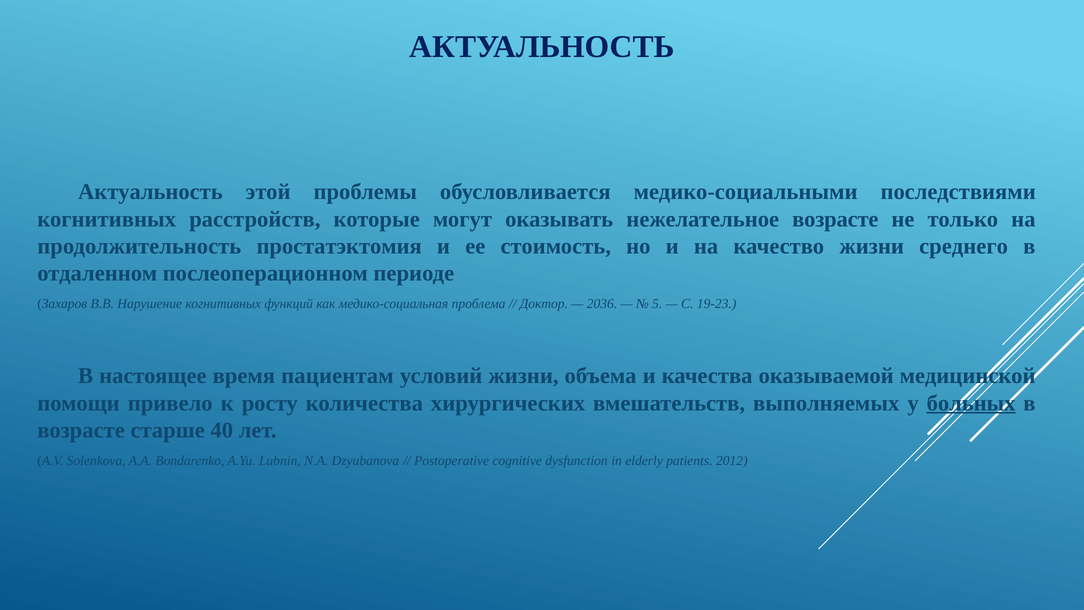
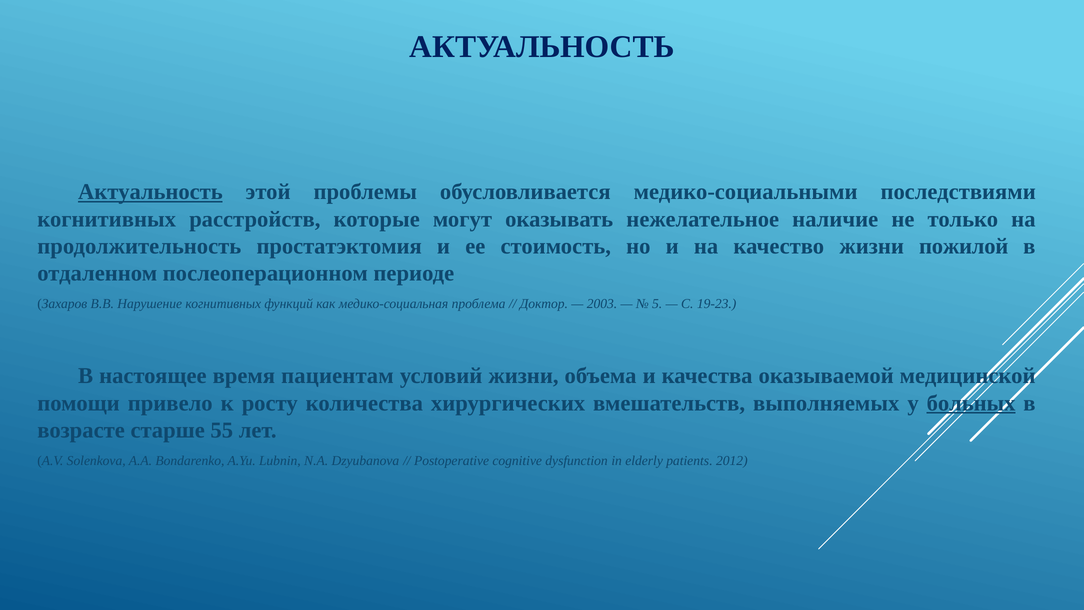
Актуальность at (150, 192) underline: none -> present
нежелательное возрасте: возрасте -> наличие
среднего: среднего -> пожилой
2036: 2036 -> 2003
40: 40 -> 55
